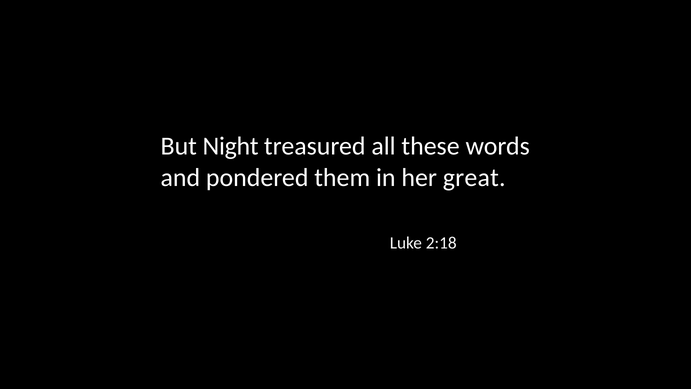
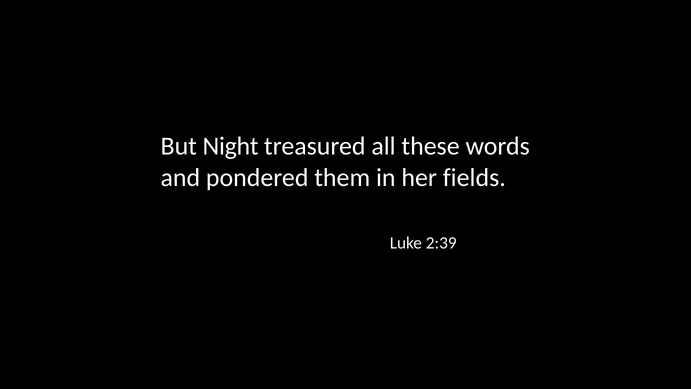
great: great -> fields
2:18: 2:18 -> 2:39
